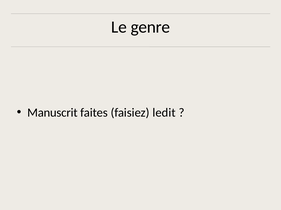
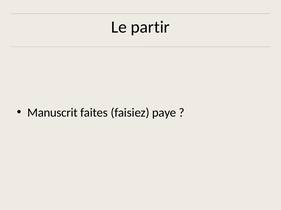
genre: genre -> partir
ledit: ledit -> paye
